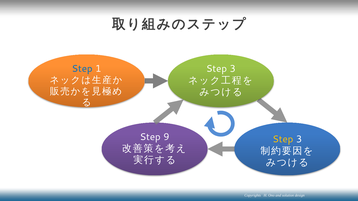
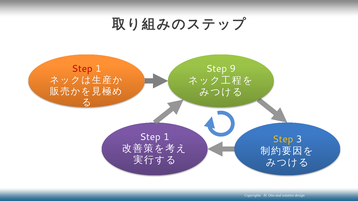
Step at (82, 69) colour: blue -> red
3 at (233, 69): 3 -> 9
9 at (166, 137): 9 -> 1
